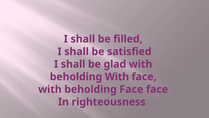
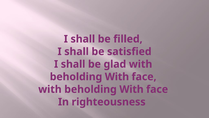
Face at (131, 89): Face -> With
